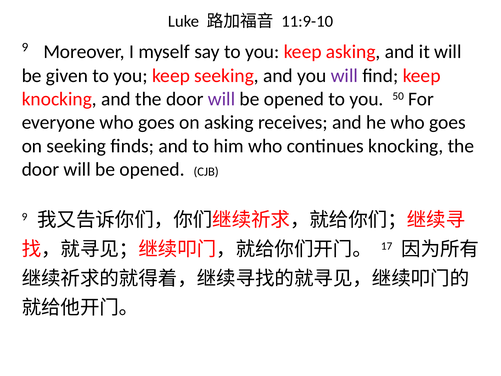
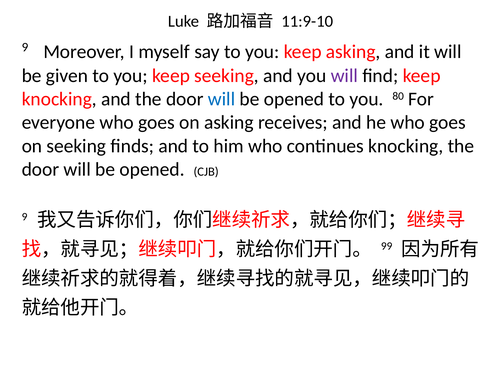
will at (222, 99) colour: purple -> blue
50: 50 -> 80
17: 17 -> 99
